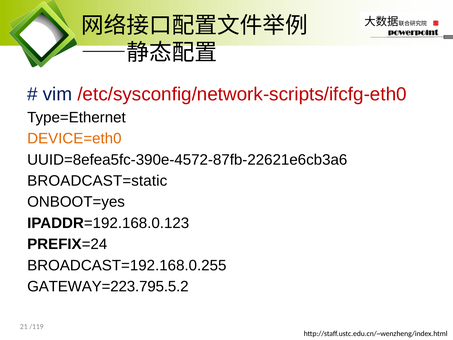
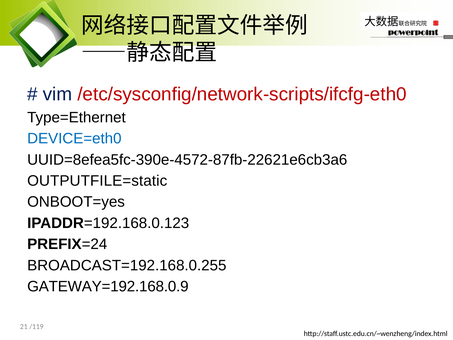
DEVICE=eth0 colour: orange -> blue
BROADCAST=static: BROADCAST=static -> OUTPUTFILE=static
GATEWAY=223.795.5.2: GATEWAY=223.795.5.2 -> GATEWAY=192.168.0.9
